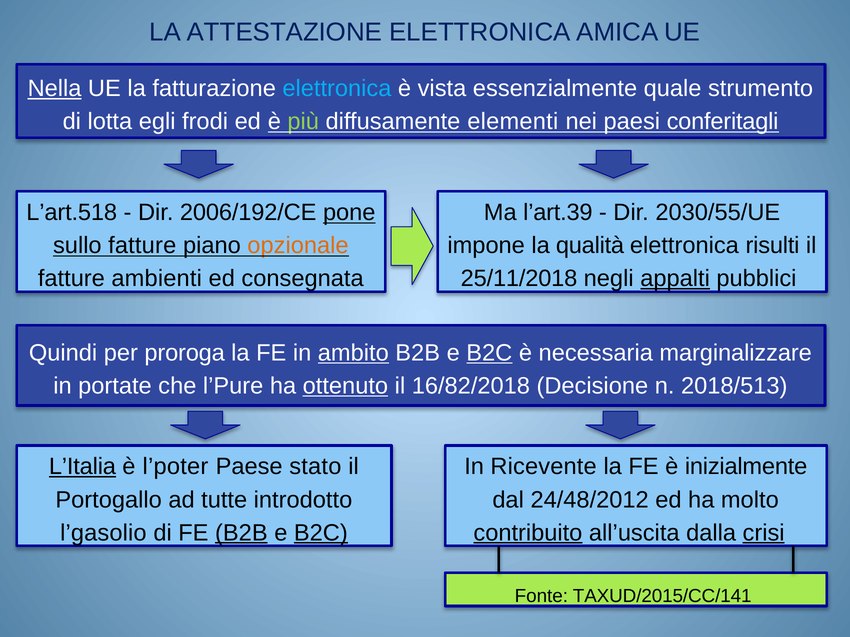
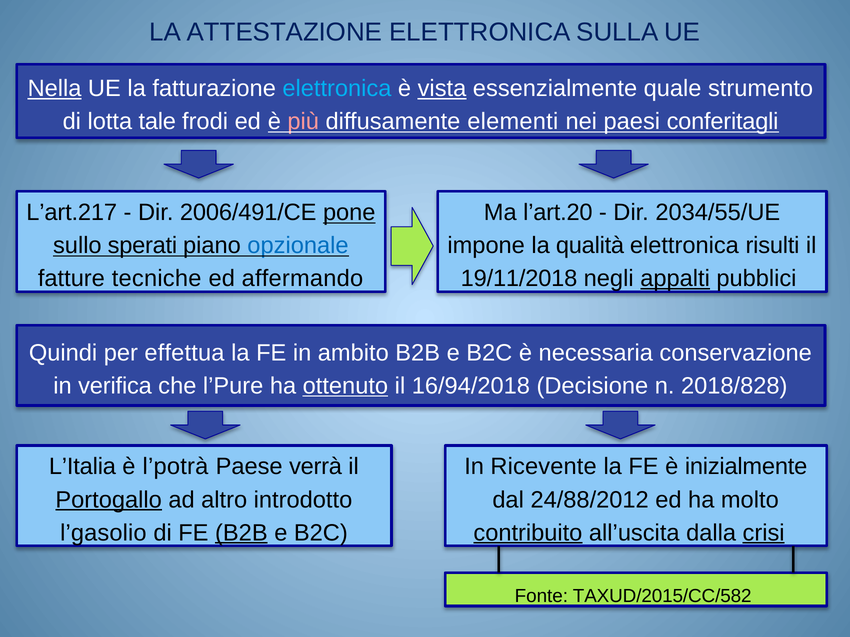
AMICA: AMICA -> SULLA
vista underline: none -> present
egli: egli -> tale
più colour: light green -> pink
L’art.518: L’art.518 -> L’art.217
2006/192/CE: 2006/192/CE -> 2006/491/CE
l’art.39: l’art.39 -> l’art.20
2030/55/UE: 2030/55/UE -> 2034/55/UE
sullo fatture: fatture -> sperati
opzionale colour: orange -> blue
ambienti: ambienti -> tecniche
consegnata: consegnata -> affermando
25/11/2018: 25/11/2018 -> 19/11/2018
proroga: proroga -> effettua
ambito underline: present -> none
B2C at (489, 353) underline: present -> none
marginalizzare: marginalizzare -> conservazione
portate: portate -> verifica
16/82/2018: 16/82/2018 -> 16/94/2018
2018/513: 2018/513 -> 2018/828
L’Italia underline: present -> none
l’poter: l’poter -> l’potrà
stato: stato -> verrà
Portogallo underline: none -> present
tutte: tutte -> altro
24/48/2012: 24/48/2012 -> 24/88/2012
B2C at (321, 533) underline: present -> none
TAXUD/2015/CC/141: TAXUD/2015/CC/141 -> TAXUD/2015/CC/582
